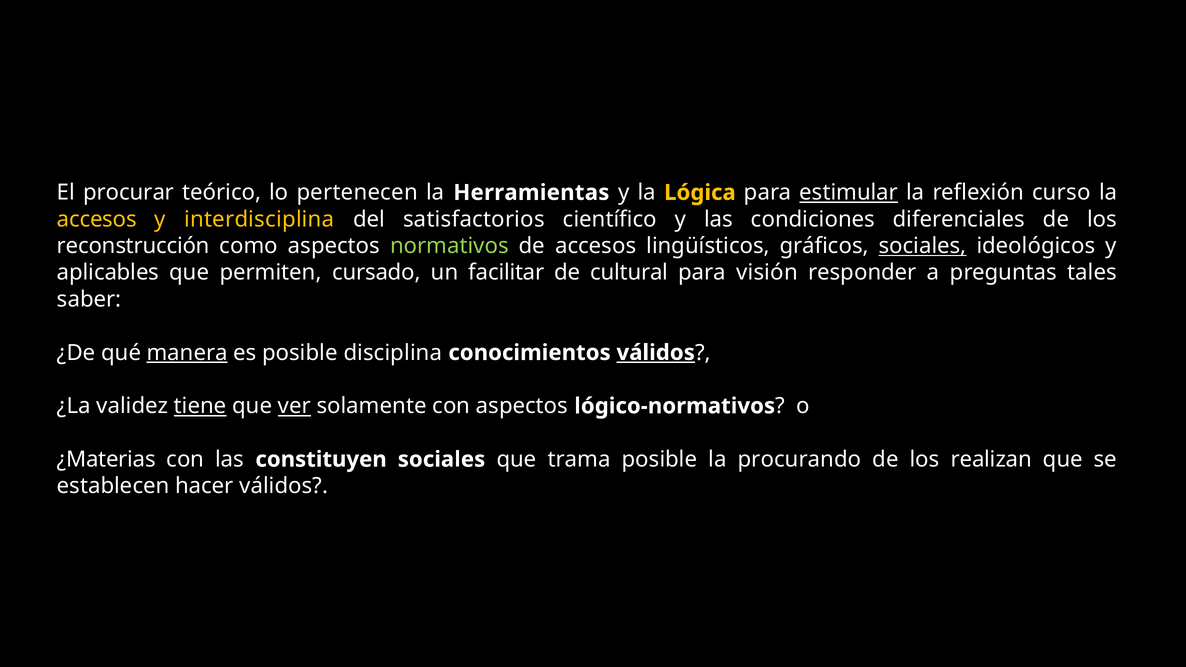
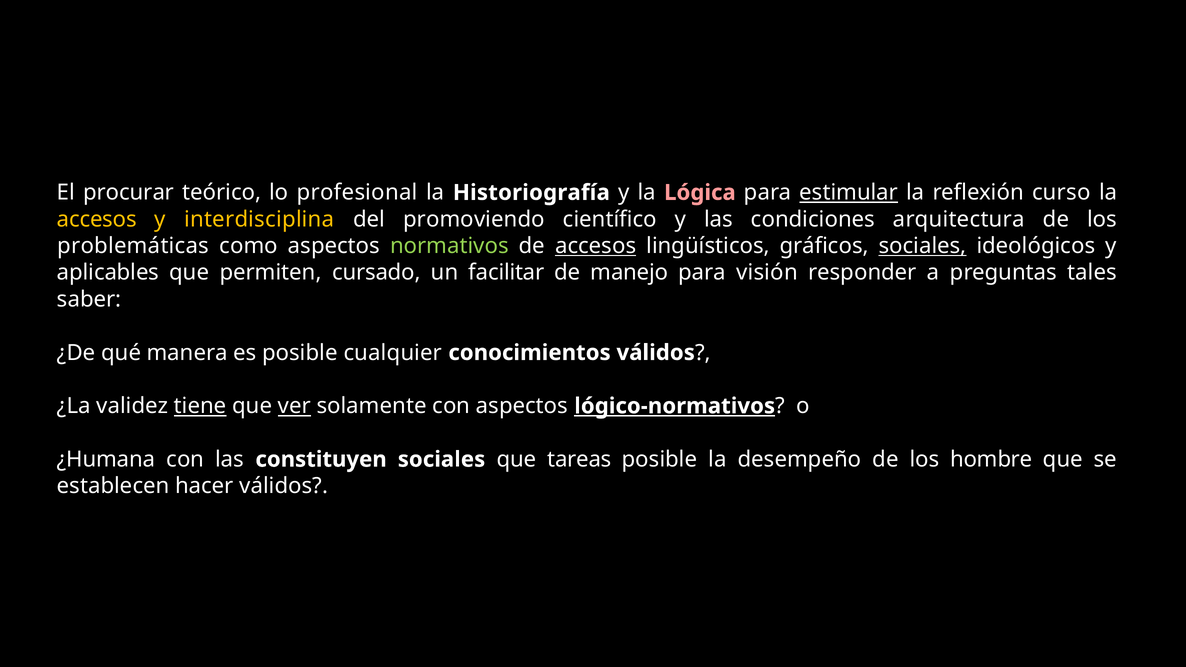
pertenecen: pertenecen -> profesional
Herramientas: Herramientas -> Historiografía
Lógica colour: yellow -> pink
satisfactorios: satisfactorios -> promoviendo
diferenciales: diferenciales -> arquitectura
reconstrucción: reconstrucción -> problemáticas
accesos at (596, 246) underline: none -> present
cultural: cultural -> manejo
manera underline: present -> none
disciplina: disciplina -> cualquier
válidos at (656, 353) underline: present -> none
lógico-normativos underline: none -> present
¿Materias: ¿Materias -> ¿Humana
trama: trama -> tareas
procurando: procurando -> desempeño
realizan: realizan -> hombre
